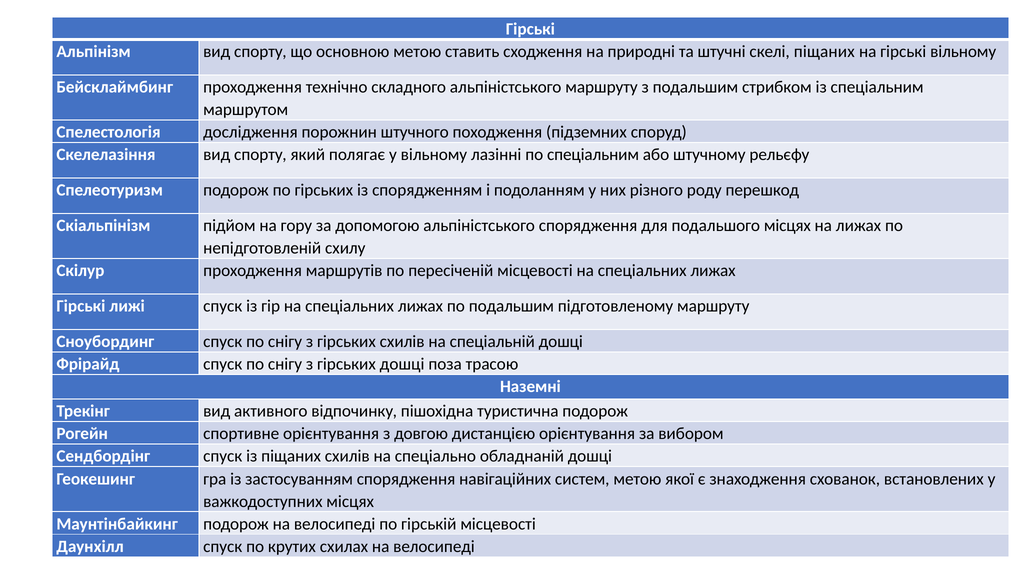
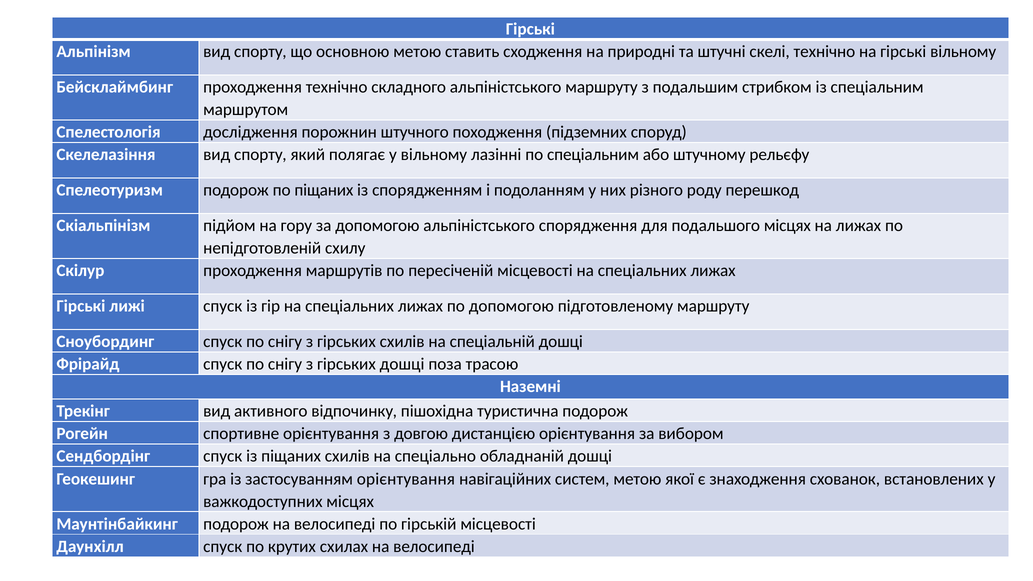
скелі піщаних: піщаних -> технічно
по гірських: гірських -> піщаних
по подальшим: подальшим -> допомогою
застосуванням спорядження: спорядження -> орієнтування
